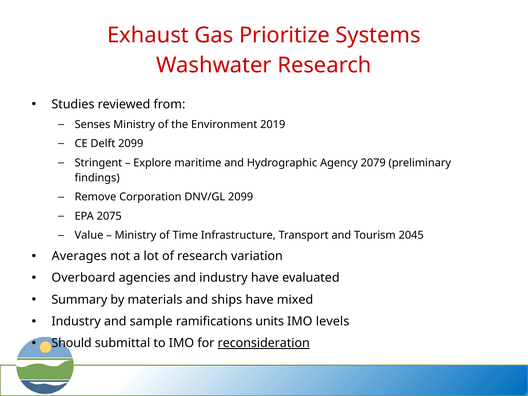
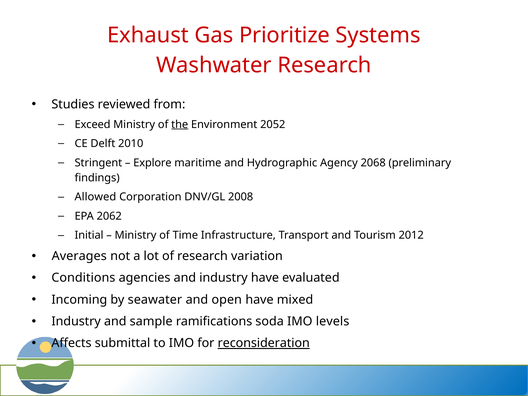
Senses: Senses -> Exceed
the underline: none -> present
2019: 2019 -> 2052
Delft 2099: 2099 -> 2010
2079: 2079 -> 2068
Remove: Remove -> Allowed
DNV/GL 2099: 2099 -> 2008
2075: 2075 -> 2062
Value: Value -> Initial
2045: 2045 -> 2012
Overboard: Overboard -> Conditions
Summary: Summary -> Incoming
materials: materials -> seawater
ships: ships -> open
units: units -> soda
Should: Should -> Affects
